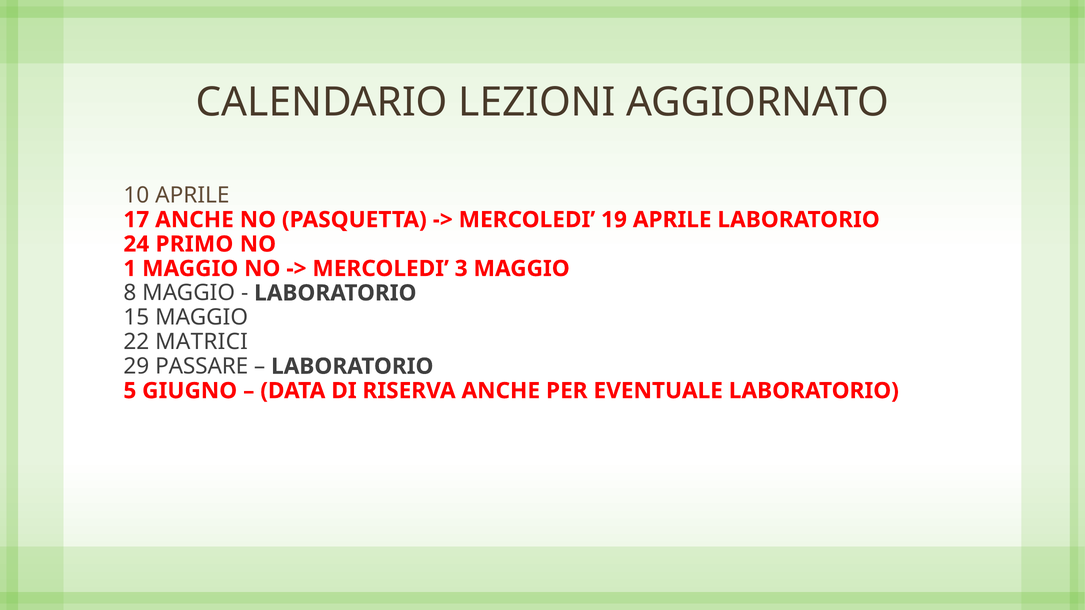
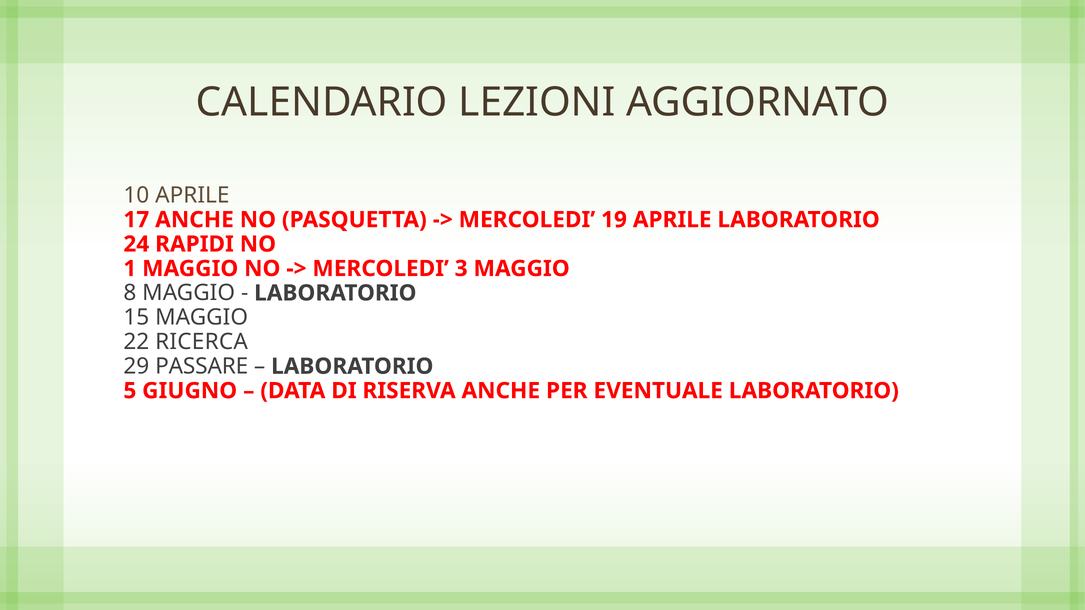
PRIMO: PRIMO -> RAPIDI
MATRICI: MATRICI -> RICERCA
